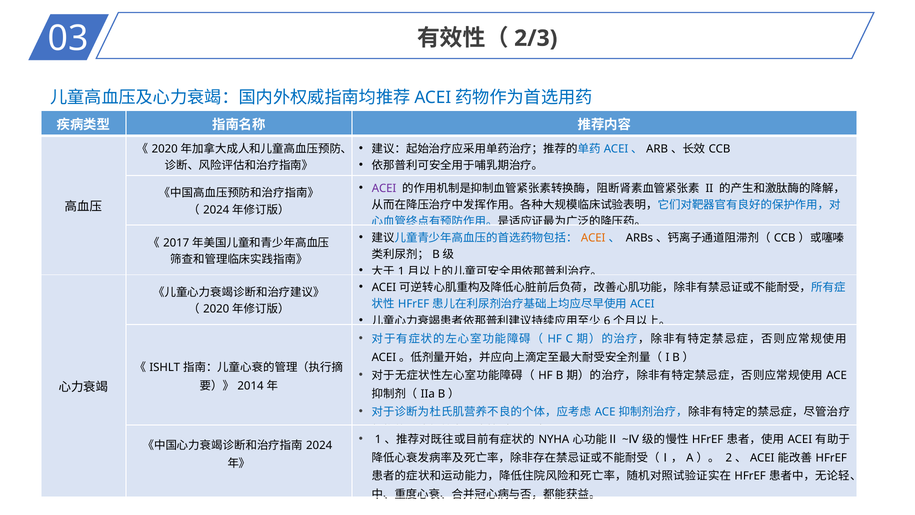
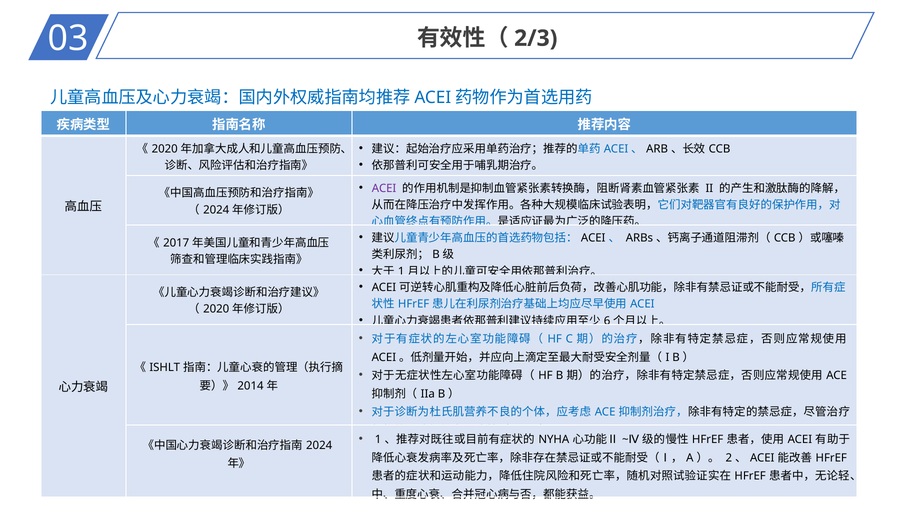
ACEI at (593, 238) colour: orange -> black
